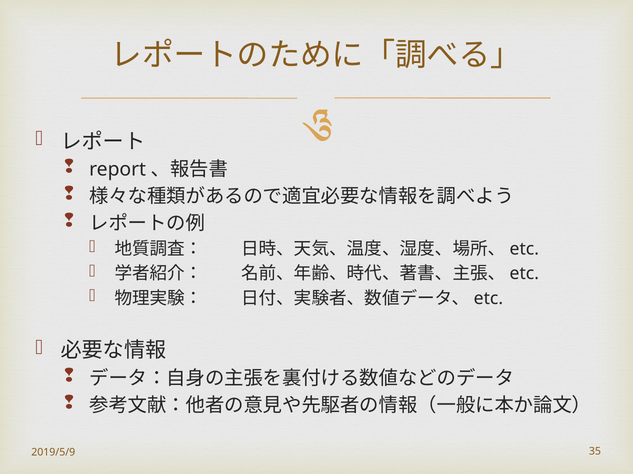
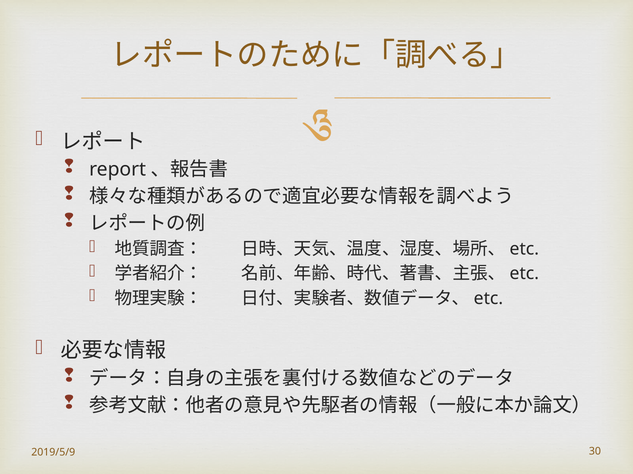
35: 35 -> 30
